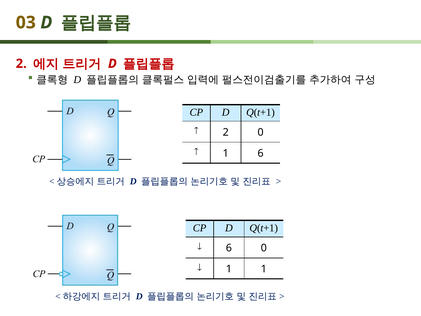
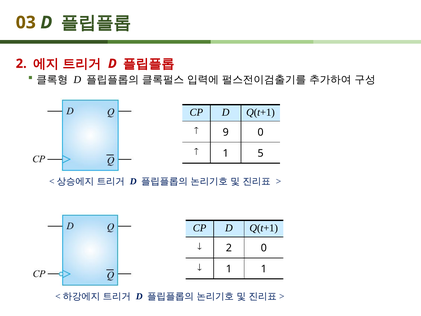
2 at (226, 132): 2 -> 9
1 6: 6 -> 5
6 at (229, 248): 6 -> 2
